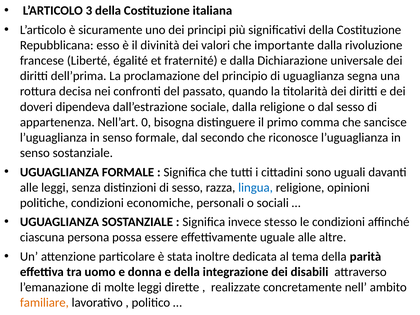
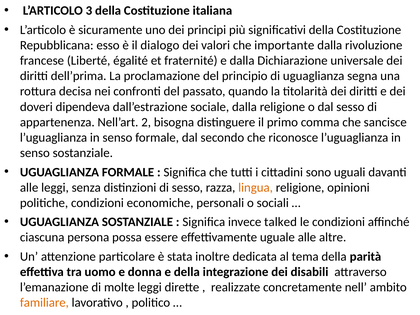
divinità: divinità -> dialogo
0: 0 -> 2
lingua colour: blue -> orange
stesso: stesso -> talked
